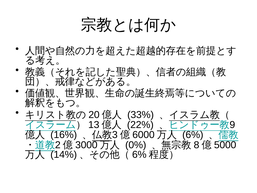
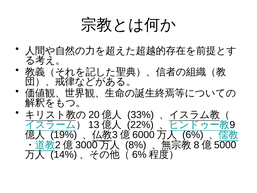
16%: 16% -> 19%
0%: 0% -> 8%
